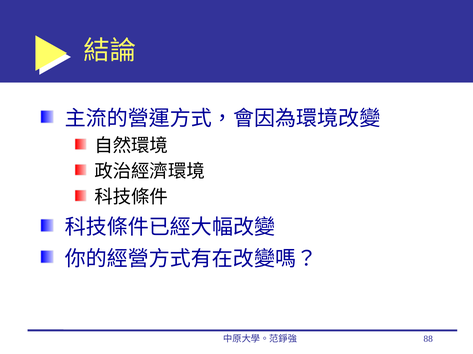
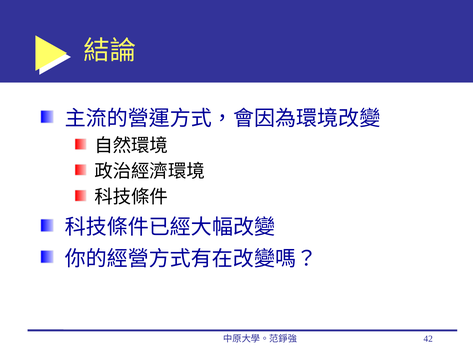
88: 88 -> 42
